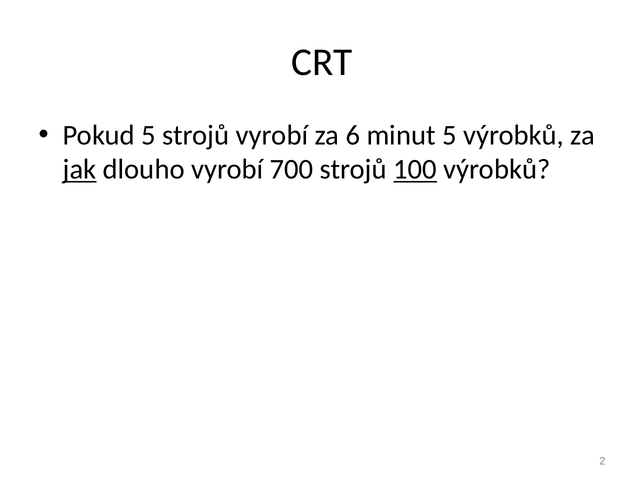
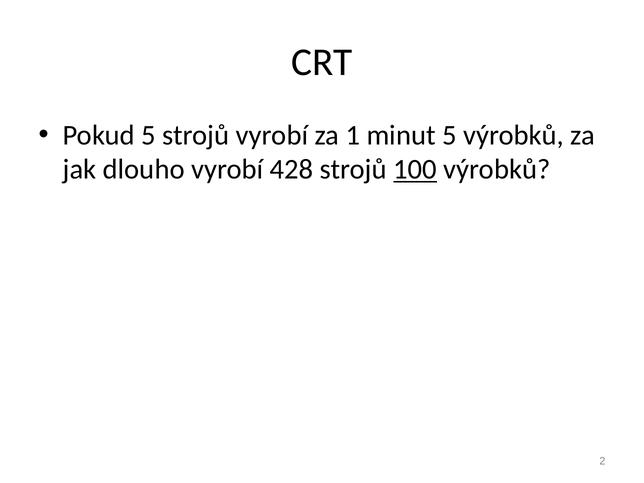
6: 6 -> 1
jak underline: present -> none
700: 700 -> 428
